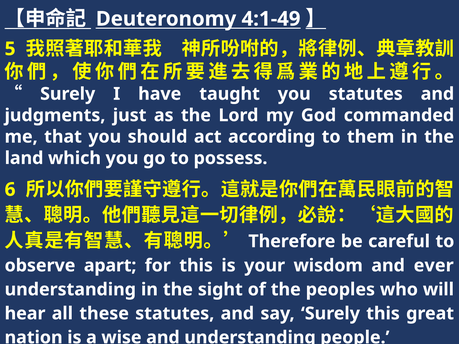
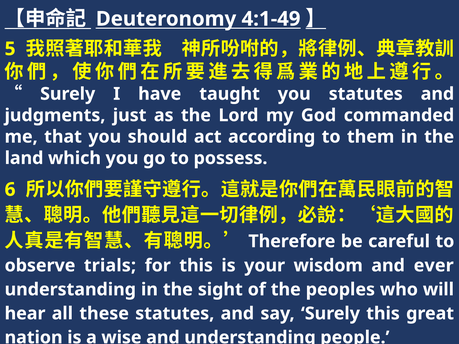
apart: apart -> trials
